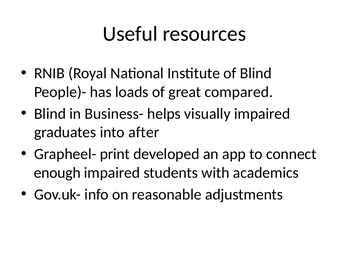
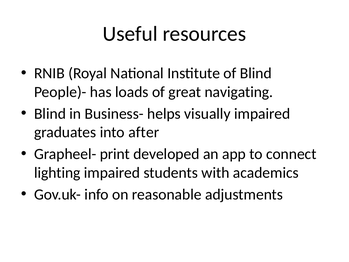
compared: compared -> navigating
enough: enough -> lighting
